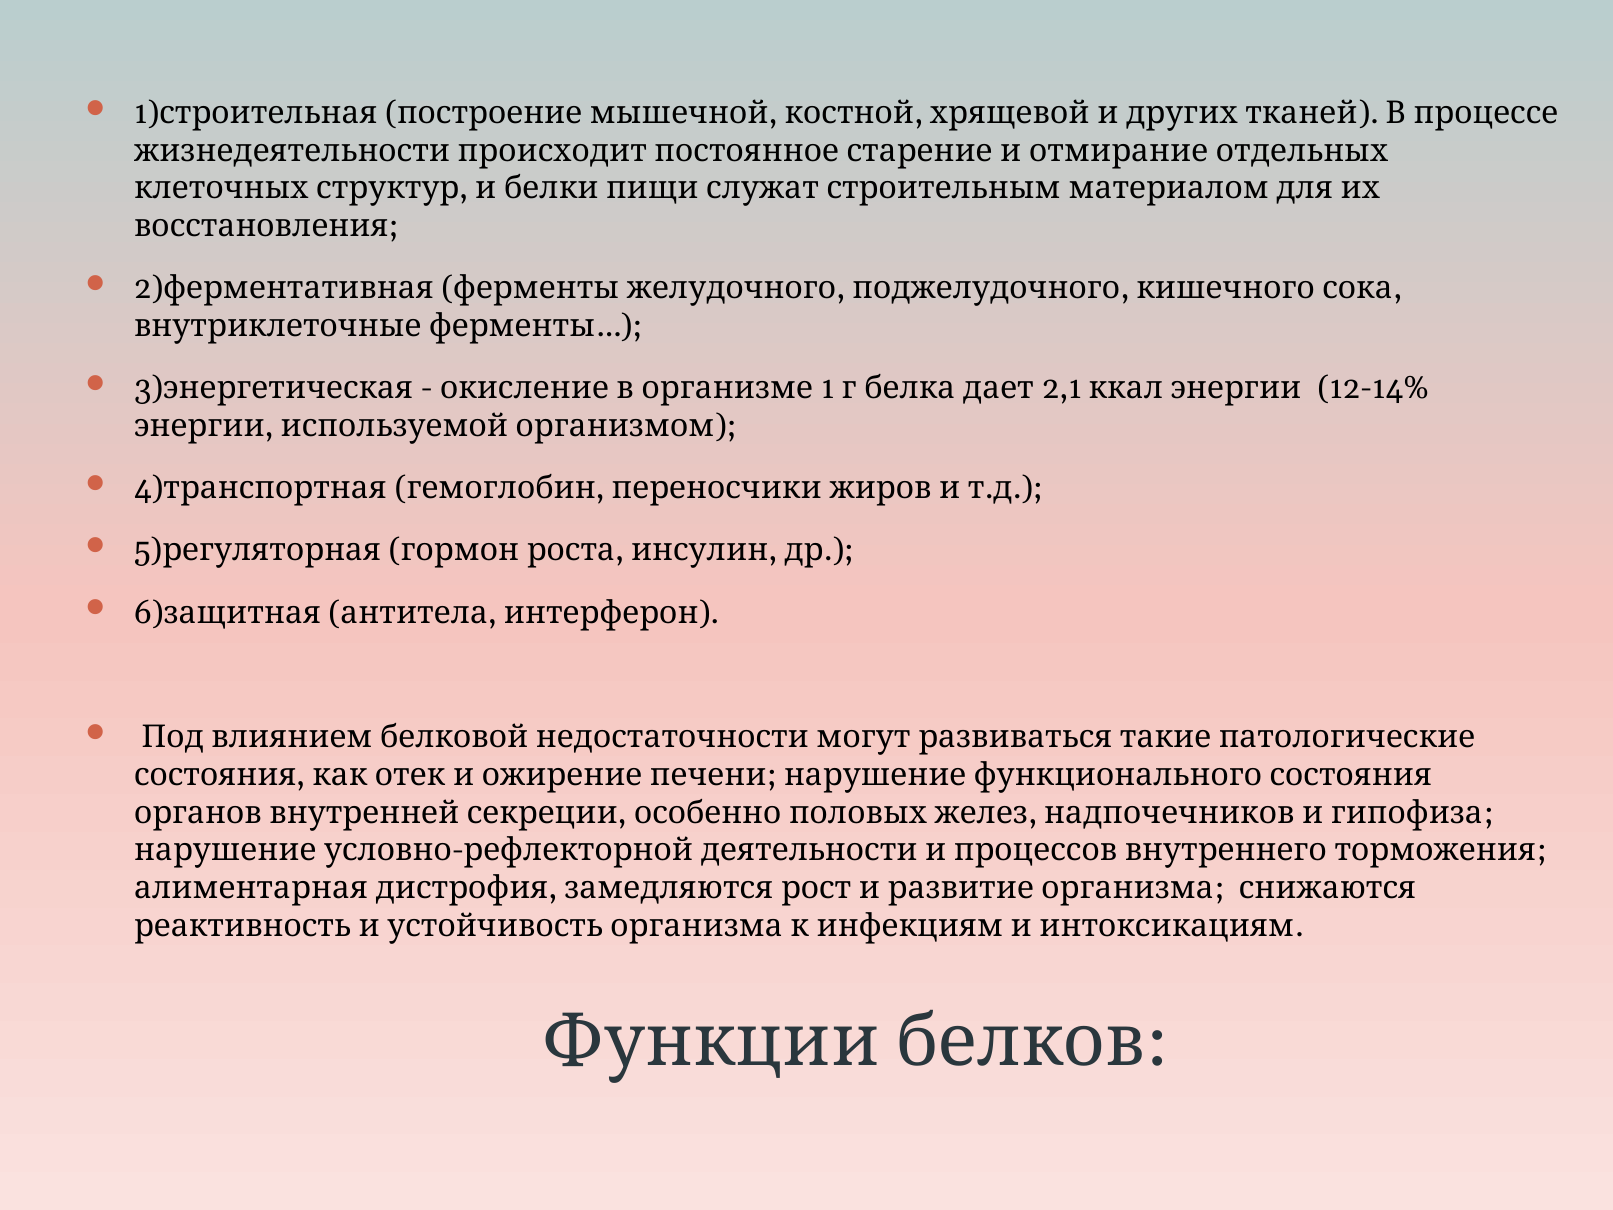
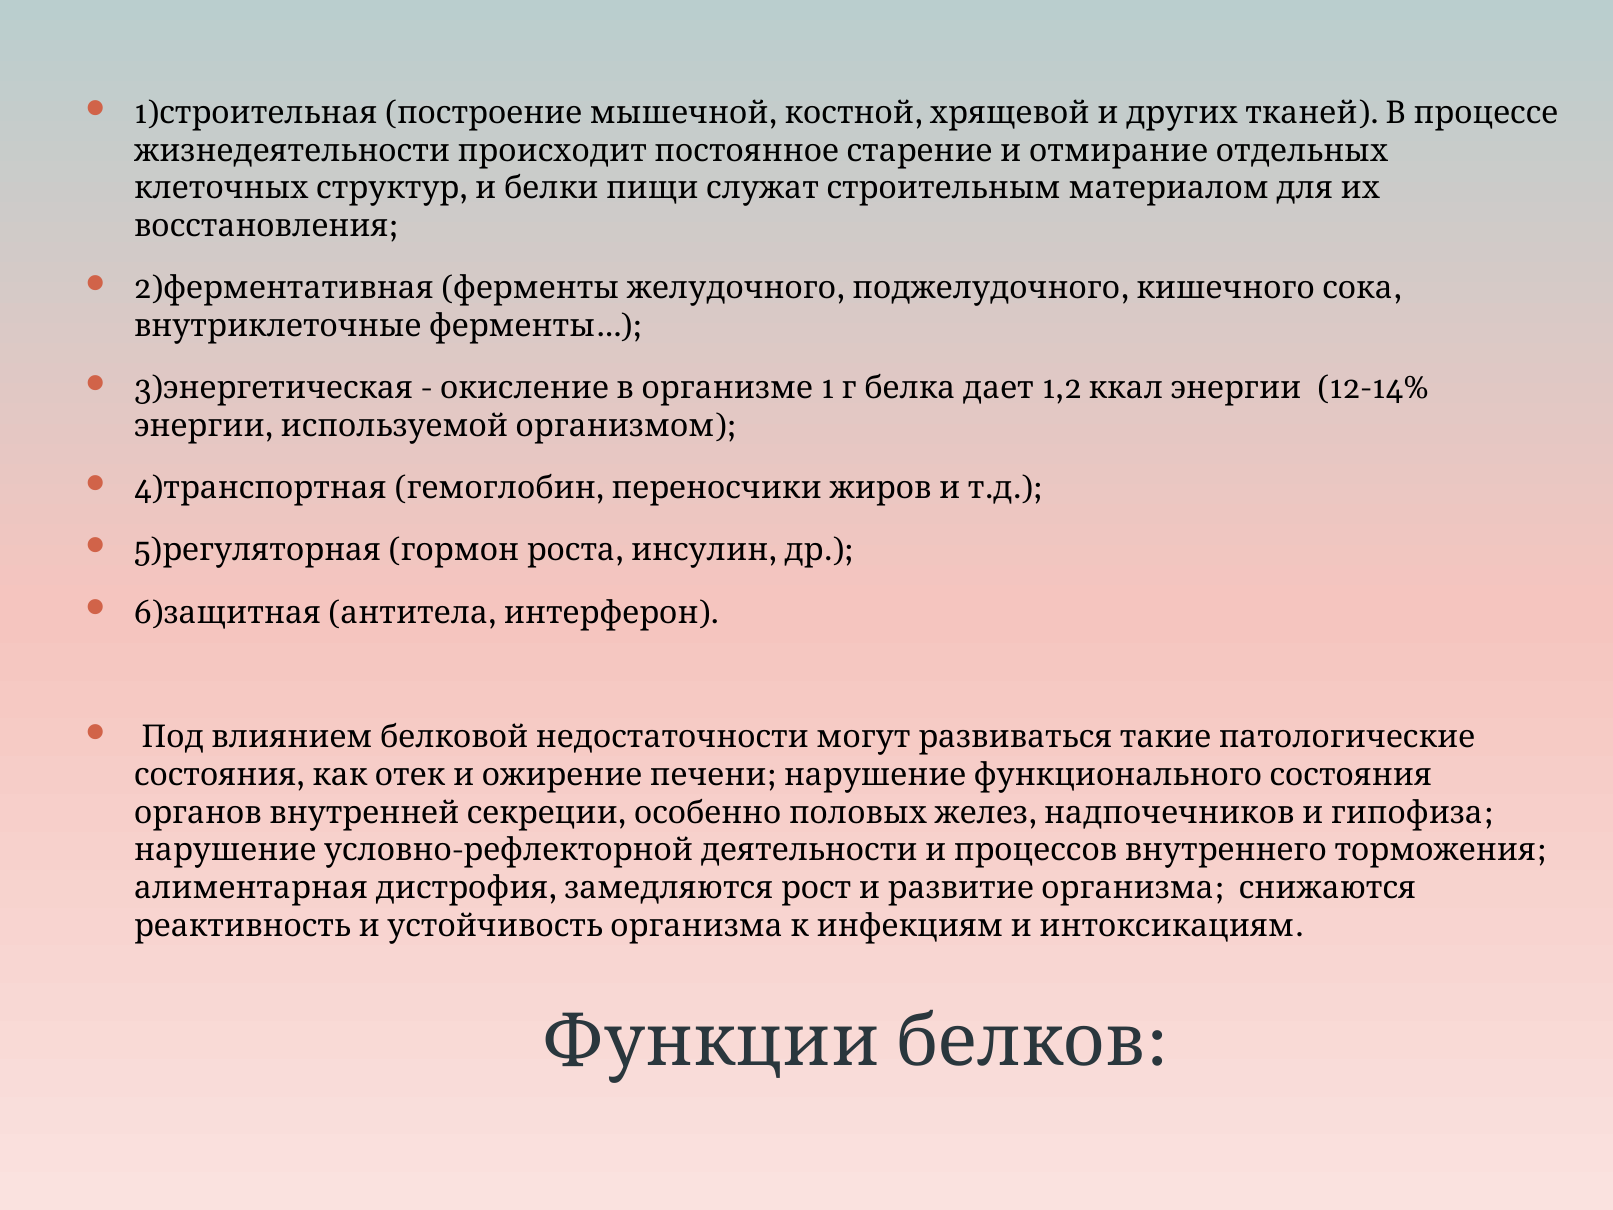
2,1: 2,1 -> 1,2
